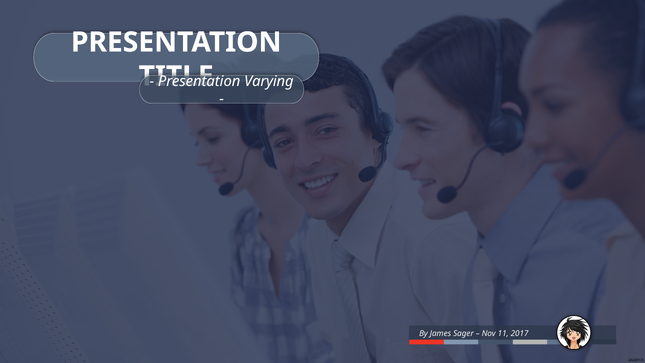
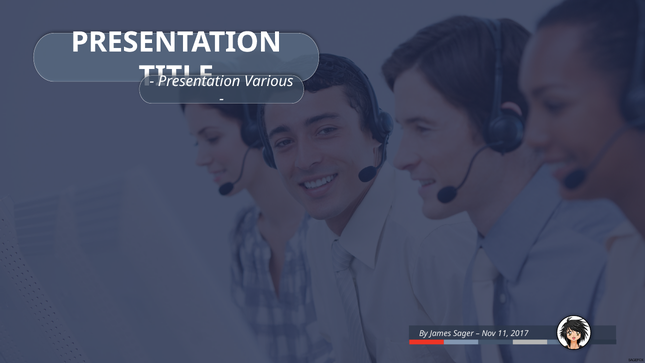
Varying: Varying -> Various
